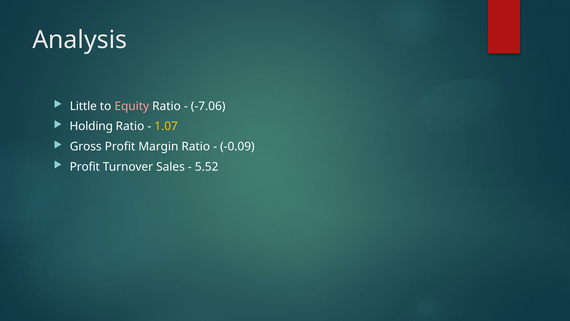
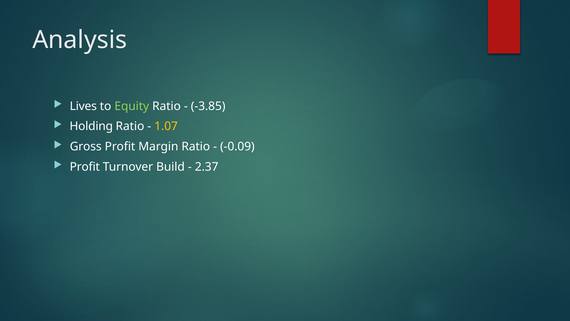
Little: Little -> Lives
Equity colour: pink -> light green
-7.06: -7.06 -> -3.85
Sales: Sales -> Build
5.52: 5.52 -> 2.37
